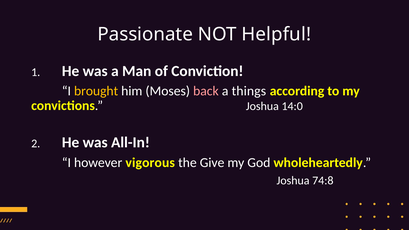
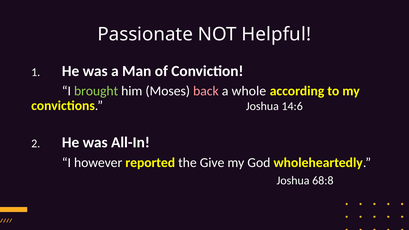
brought colour: yellow -> light green
things: things -> whole
14:0: 14:0 -> 14:6
vigorous: vigorous -> reported
74:8: 74:8 -> 68:8
